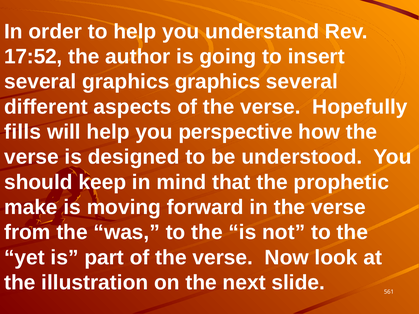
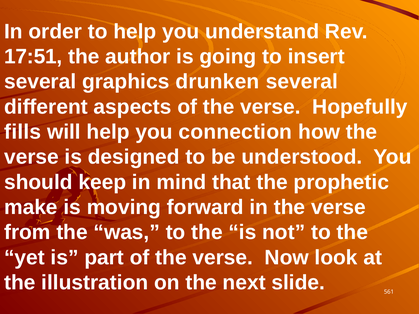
17:52: 17:52 -> 17:51
graphics graphics: graphics -> drunken
perspective: perspective -> connection
